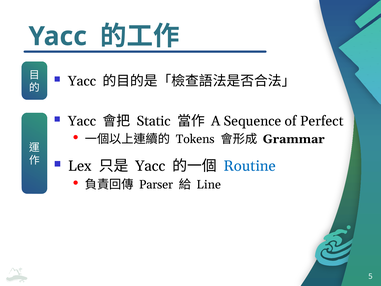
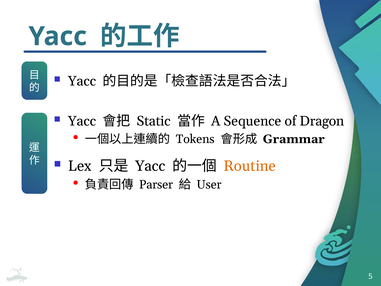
Perfect: Perfect -> Dragon
Routine colour: blue -> orange
Line: Line -> User
